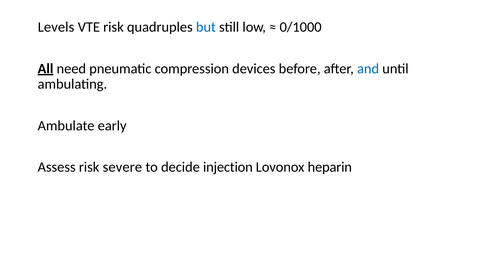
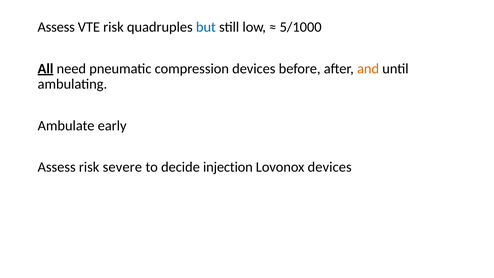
Levels at (56, 27): Levels -> Assess
0/1000: 0/1000 -> 5/1000
and colour: blue -> orange
Lovonox heparin: heparin -> devices
